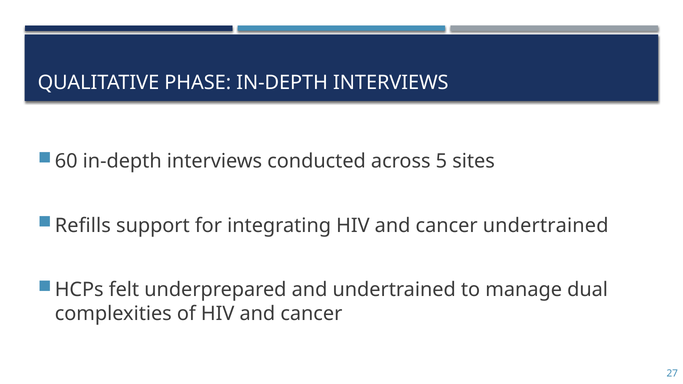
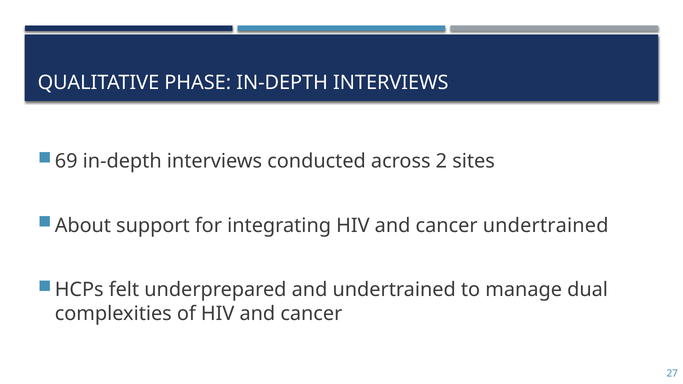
60: 60 -> 69
5: 5 -> 2
Refills: Refills -> About
